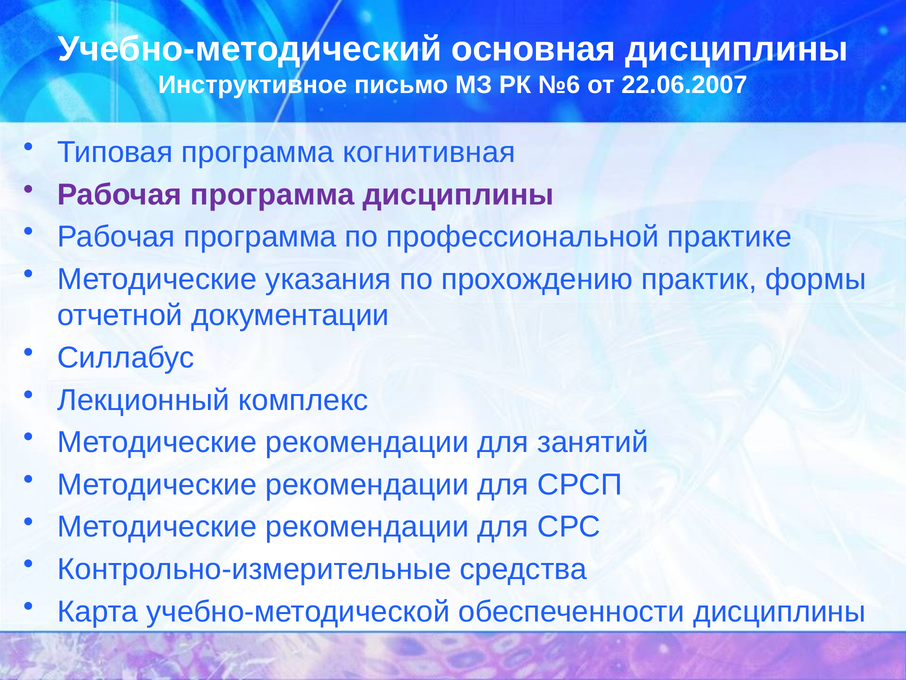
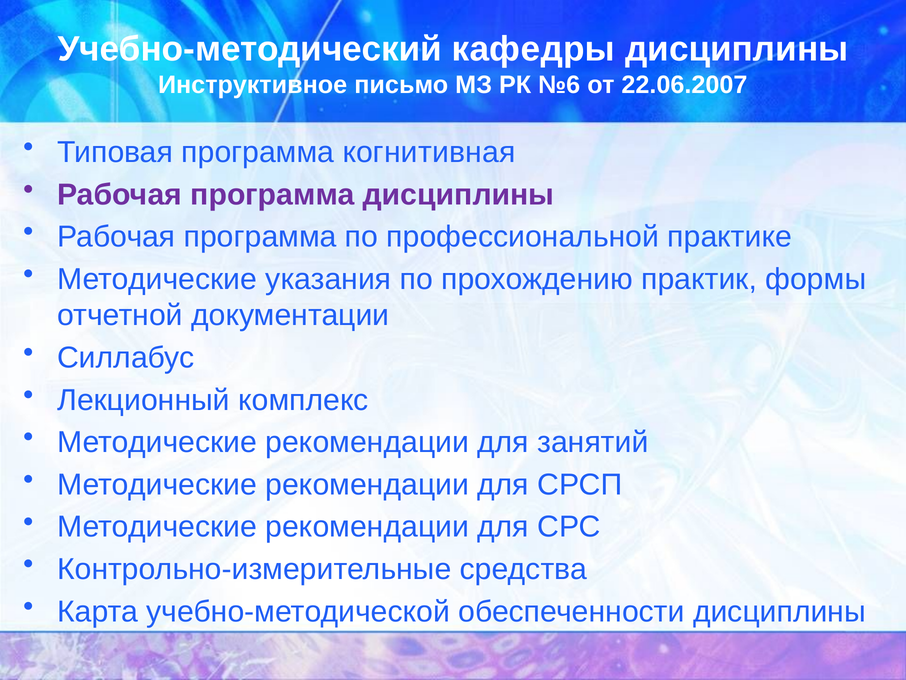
основная: основная -> кафедры
